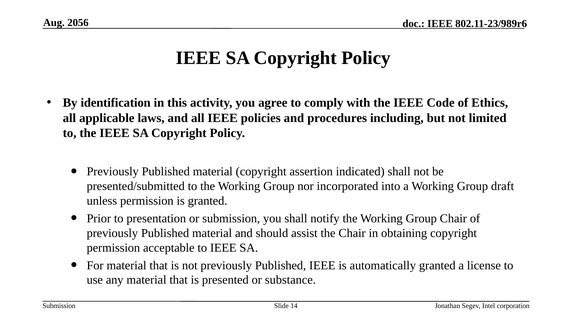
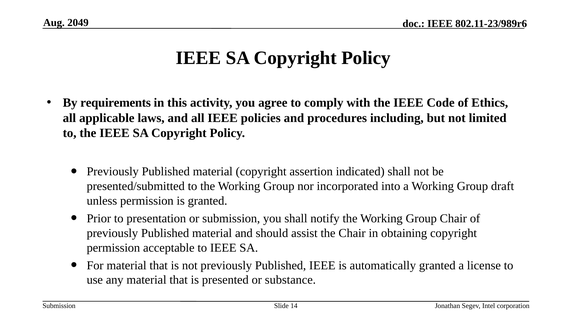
2056: 2056 -> 2049
identification: identification -> requirements
